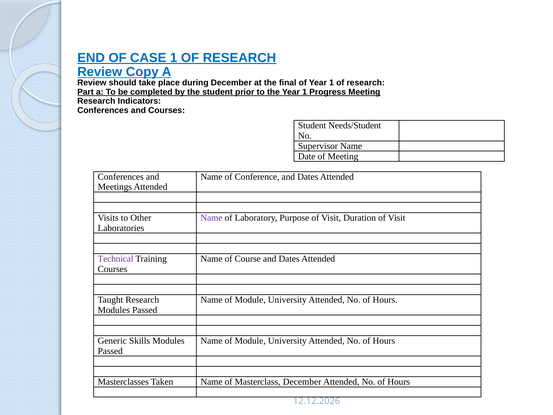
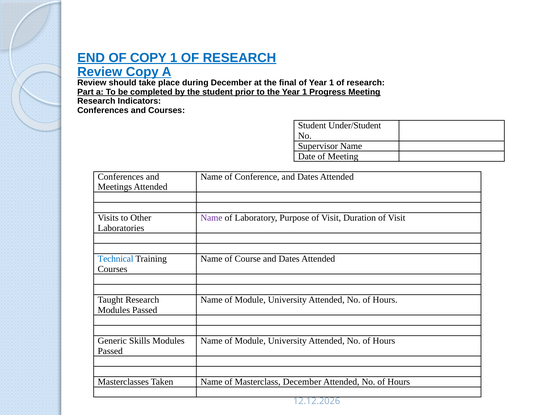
OF CASE: CASE -> COPY
Needs/Student: Needs/Student -> Under/Student
Technical colour: purple -> blue
